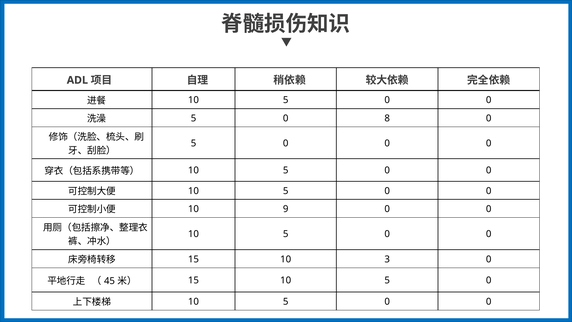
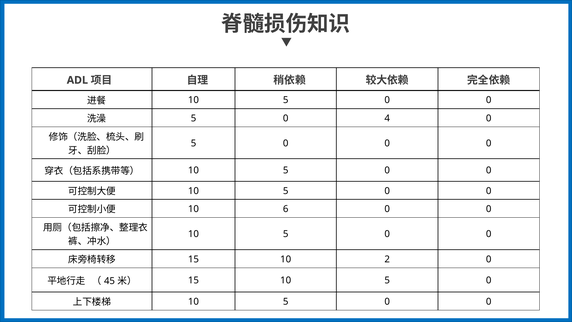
8: 8 -> 4
9: 9 -> 6
3: 3 -> 2
